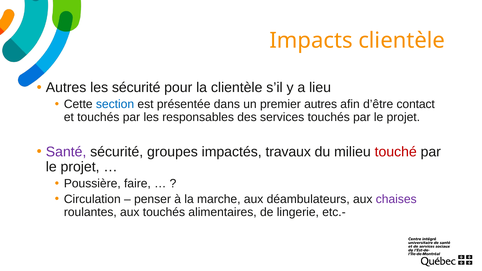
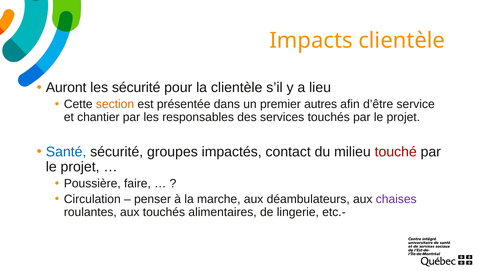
Autres at (66, 88): Autres -> Auront
section colour: blue -> orange
contact: contact -> service
et touchés: touchés -> chantier
Santé colour: purple -> blue
travaux: travaux -> contact
